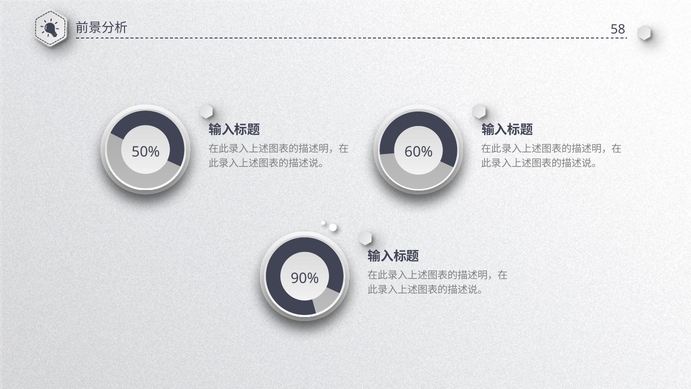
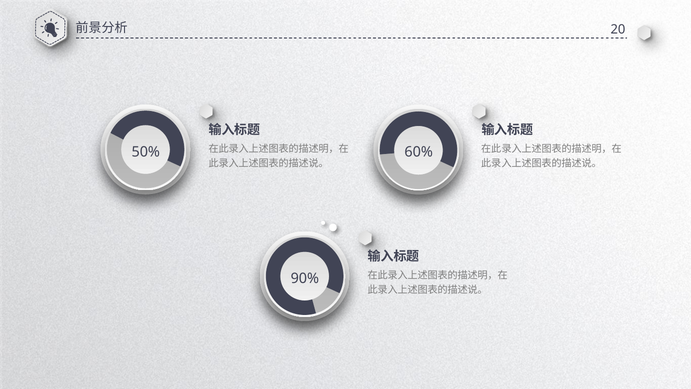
58: 58 -> 20
